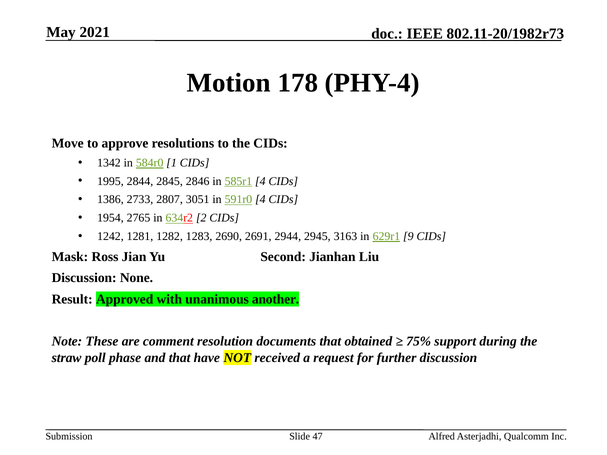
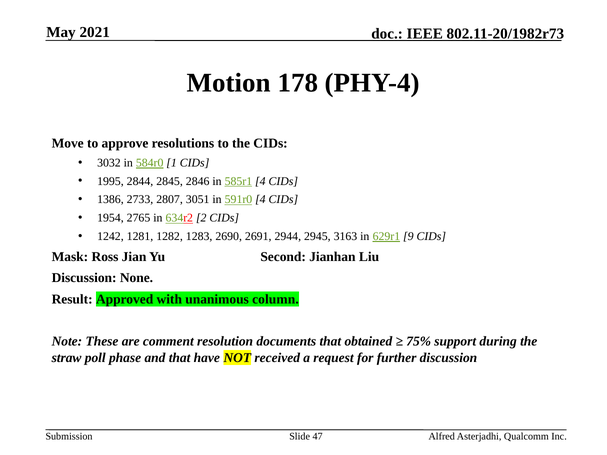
1342: 1342 -> 3032
another: another -> column
